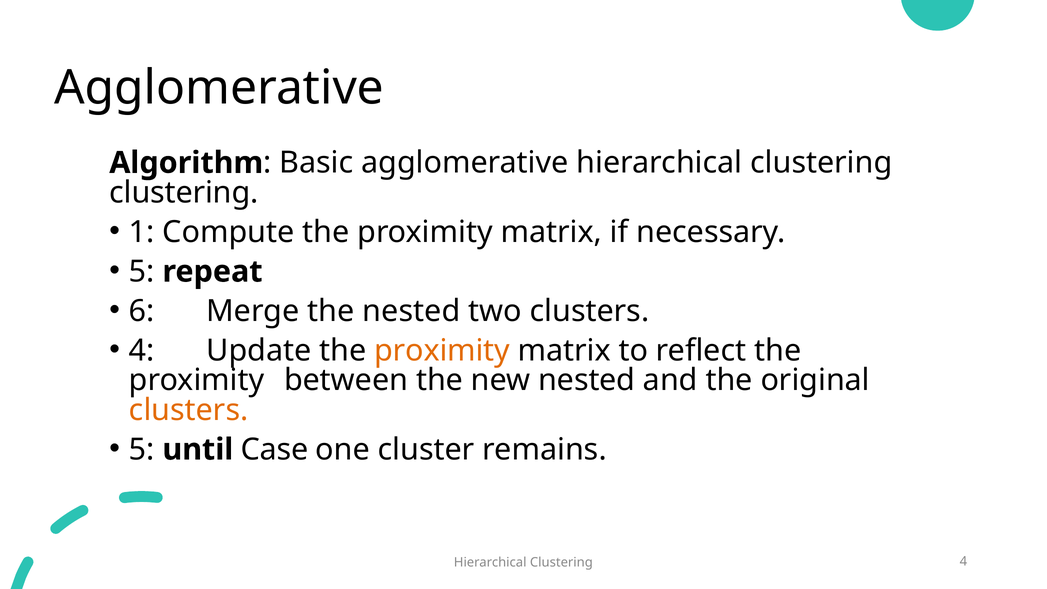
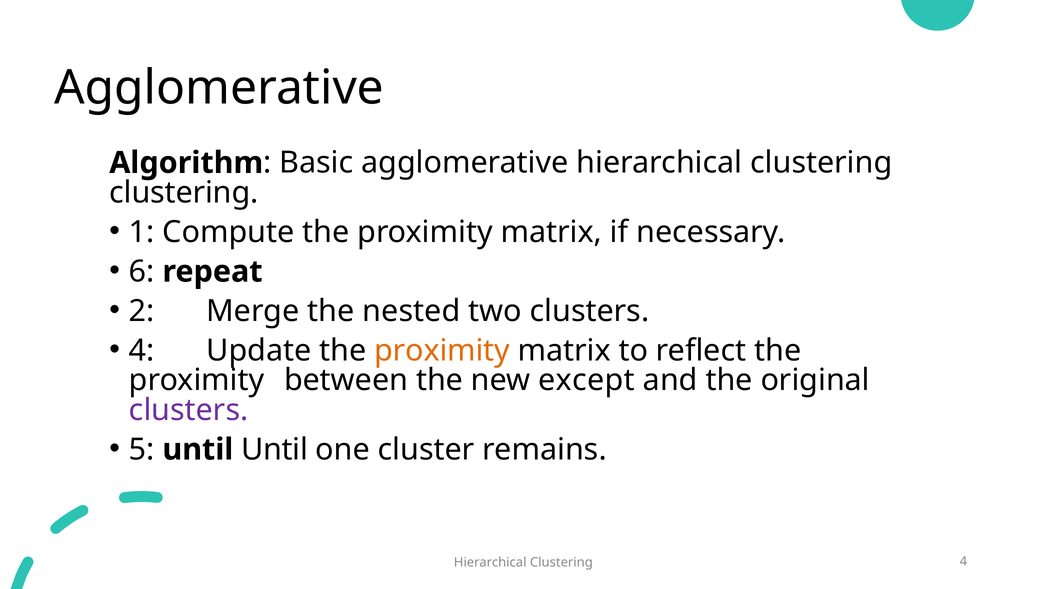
5 at (142, 272): 5 -> 6
6: 6 -> 2
new nested: nested -> except
clusters at (189, 410) colour: orange -> purple
until Case: Case -> Until
